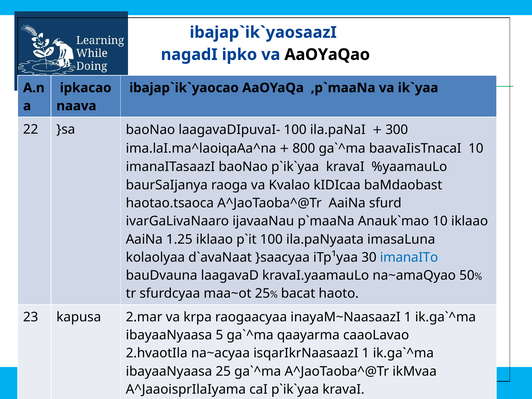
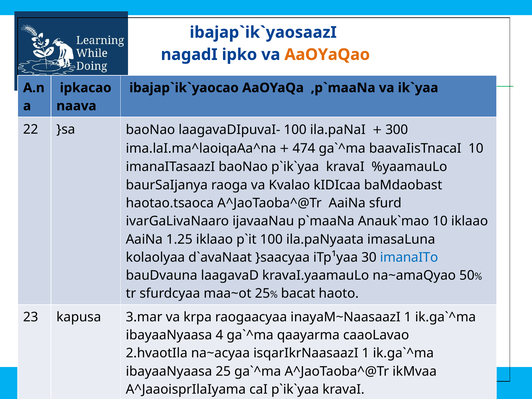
AaOYaQao colour: black -> orange
800: 800 -> 474
2.mar: 2.mar -> 3.mar
5: 5 -> 4
